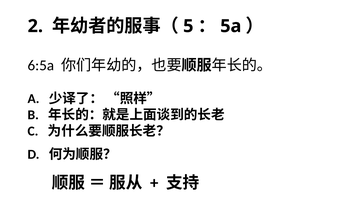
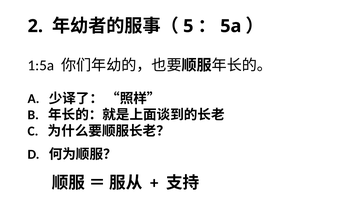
6:5a: 6:5a -> 1:5a
